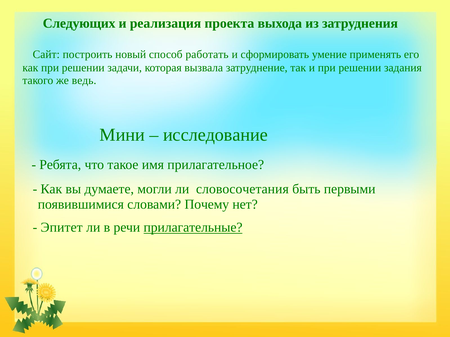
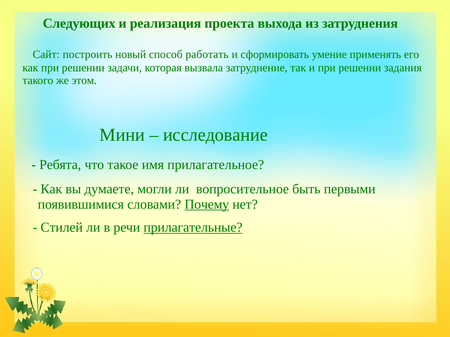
ведь: ведь -> этом
словосочетания: словосочетания -> вопросительное
Почему underline: none -> present
Эпитет: Эпитет -> Стилей
